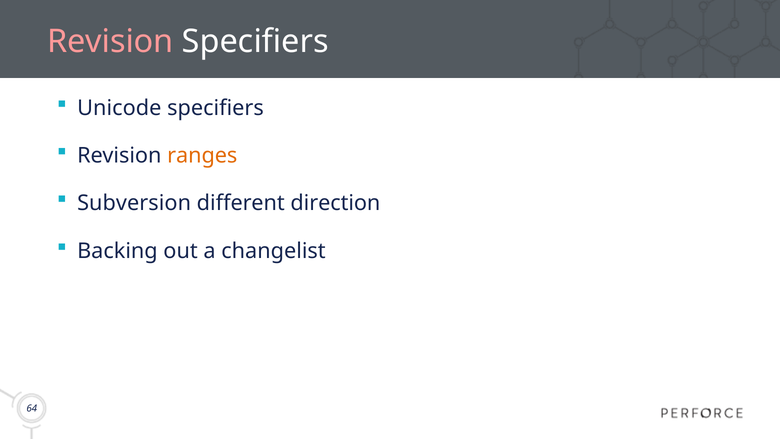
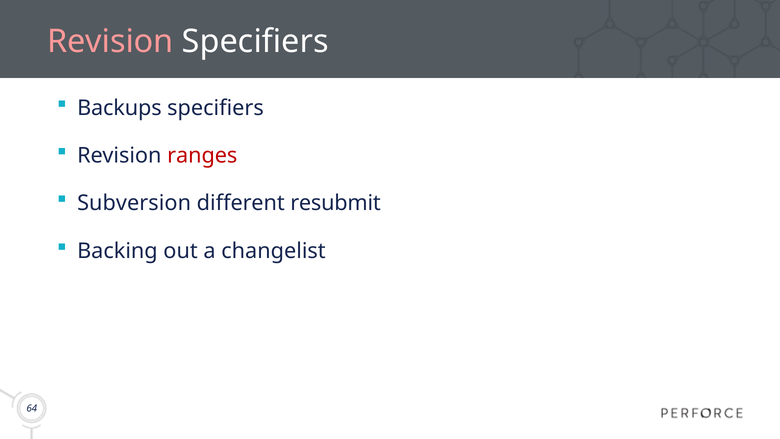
Unicode: Unicode -> Backups
ranges colour: orange -> red
direction: direction -> resubmit
